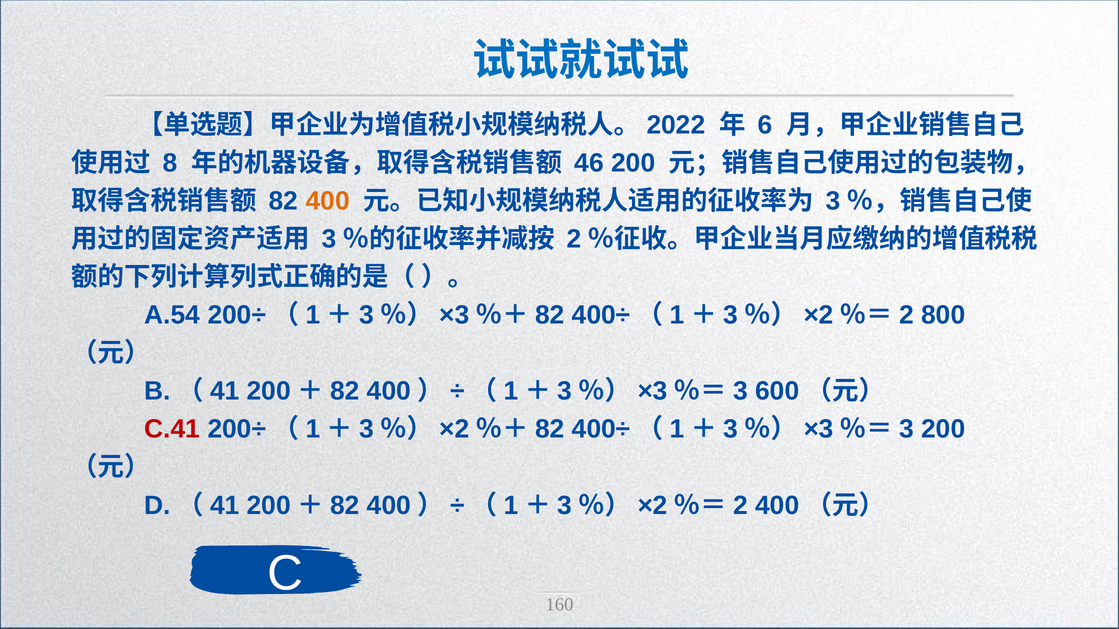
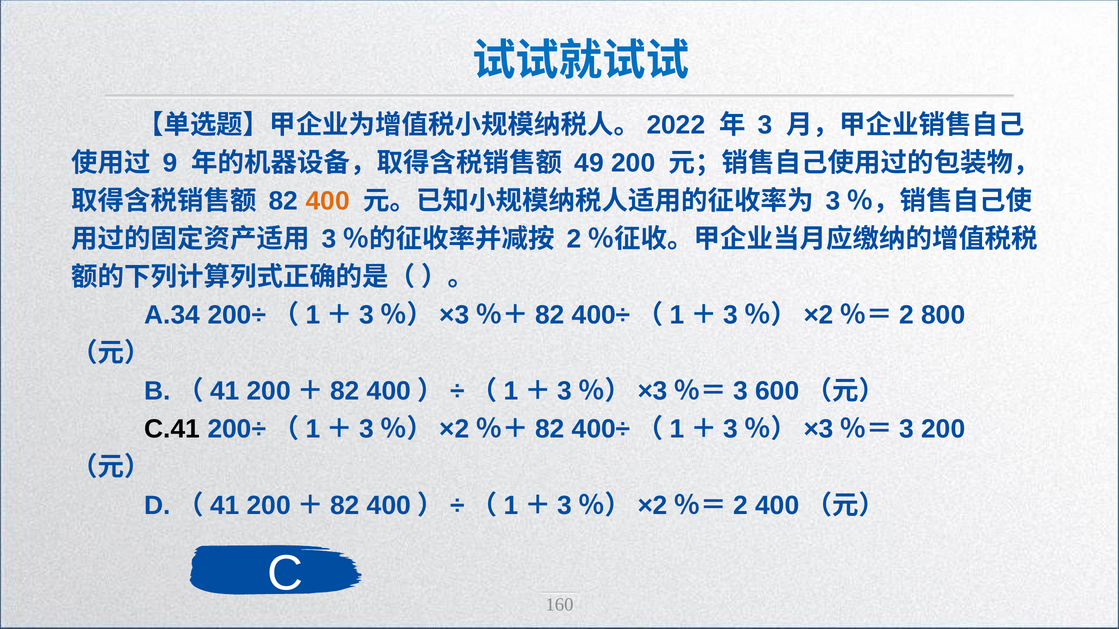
6: 6 -> 3
8: 8 -> 9
46: 46 -> 49
A.54: A.54 -> A.34
C.41 colour: red -> black
